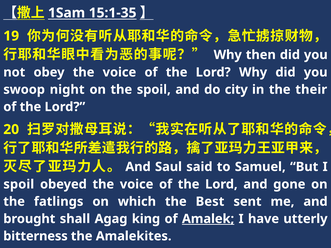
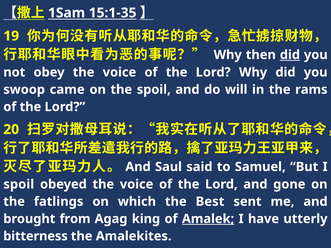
did at (290, 55) underline: none -> present
night: night -> came
city: city -> will
their: their -> rams
shall: shall -> from
